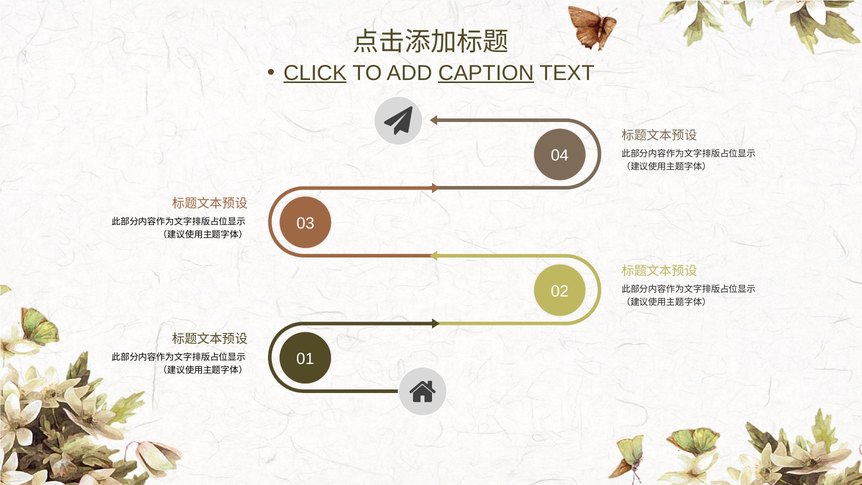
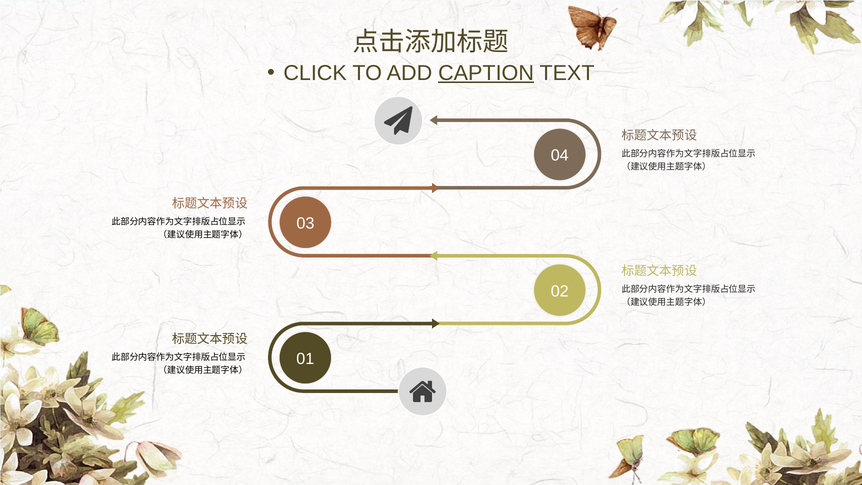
CLICK underline: present -> none
